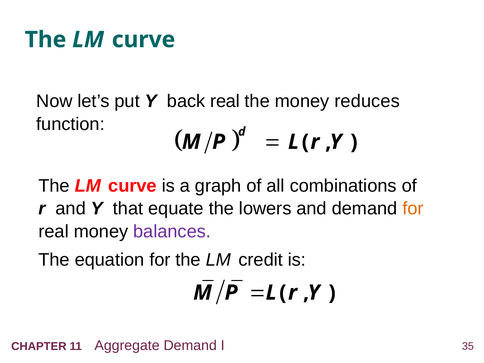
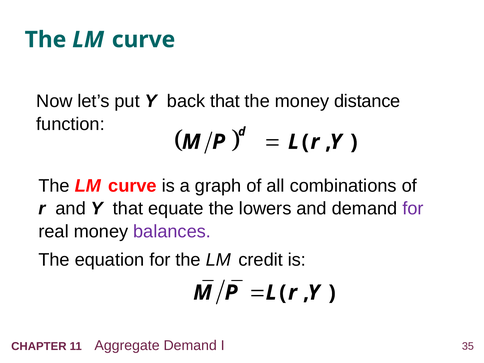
back real: real -> that
reduces: reduces -> distance
for at (413, 209) colour: orange -> purple
